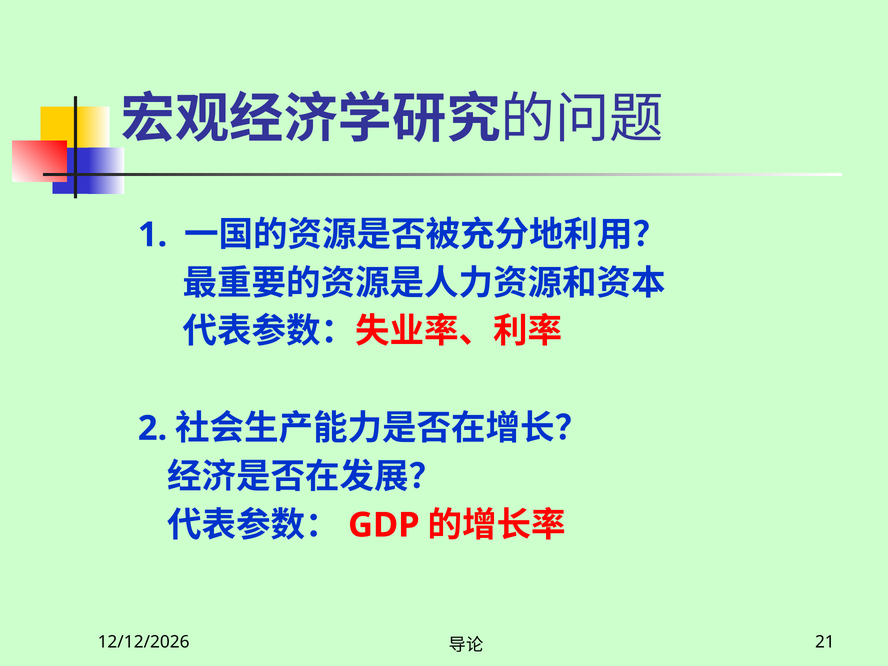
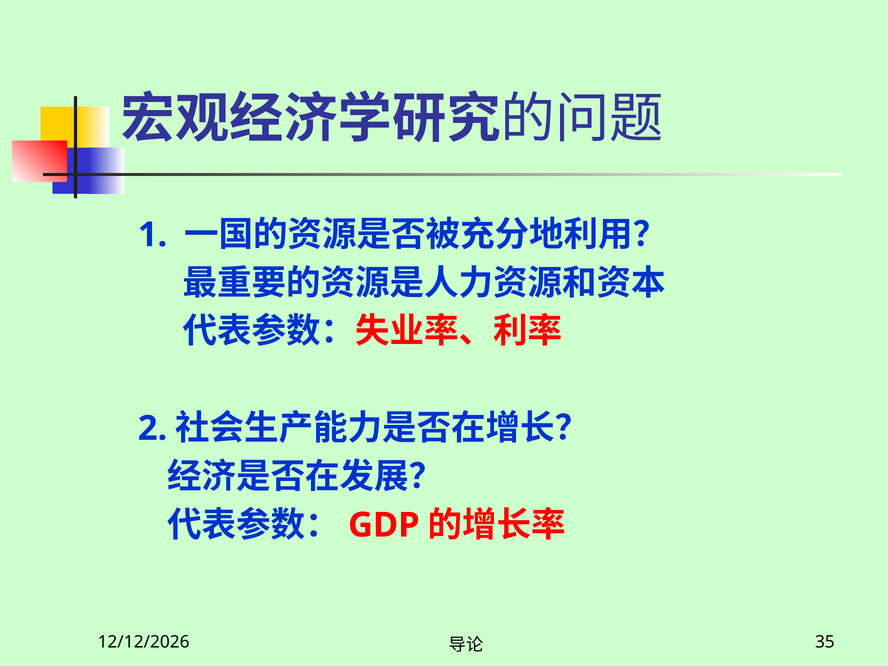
21: 21 -> 35
